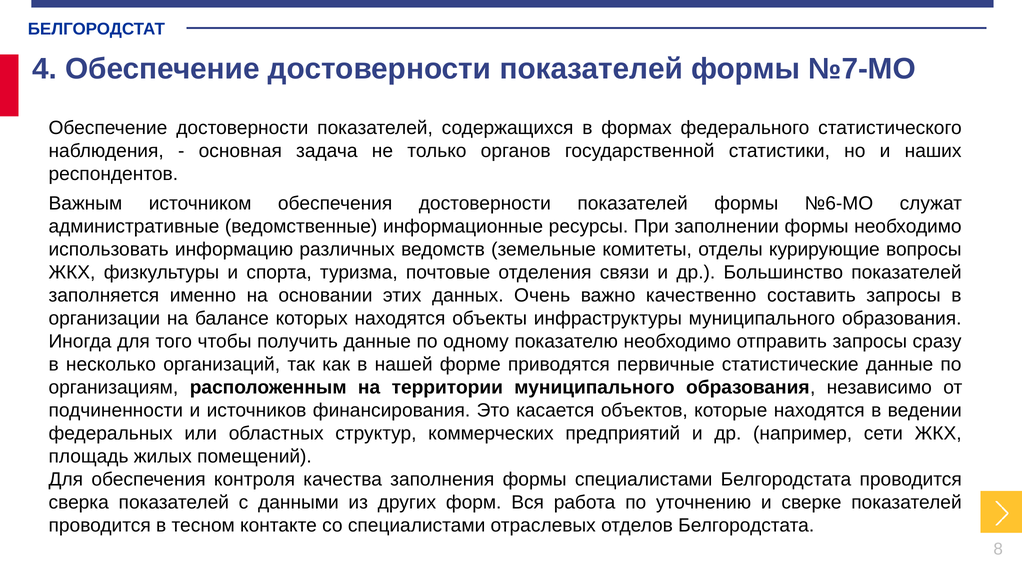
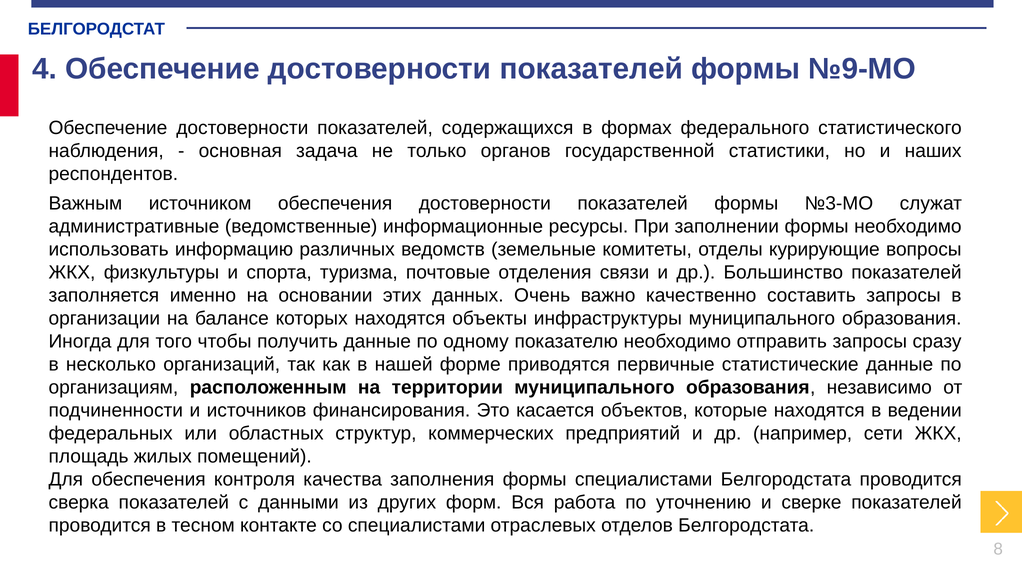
№7-МО: №7-МО -> №9-МО
№6-МО: №6-МО -> №3-МО
